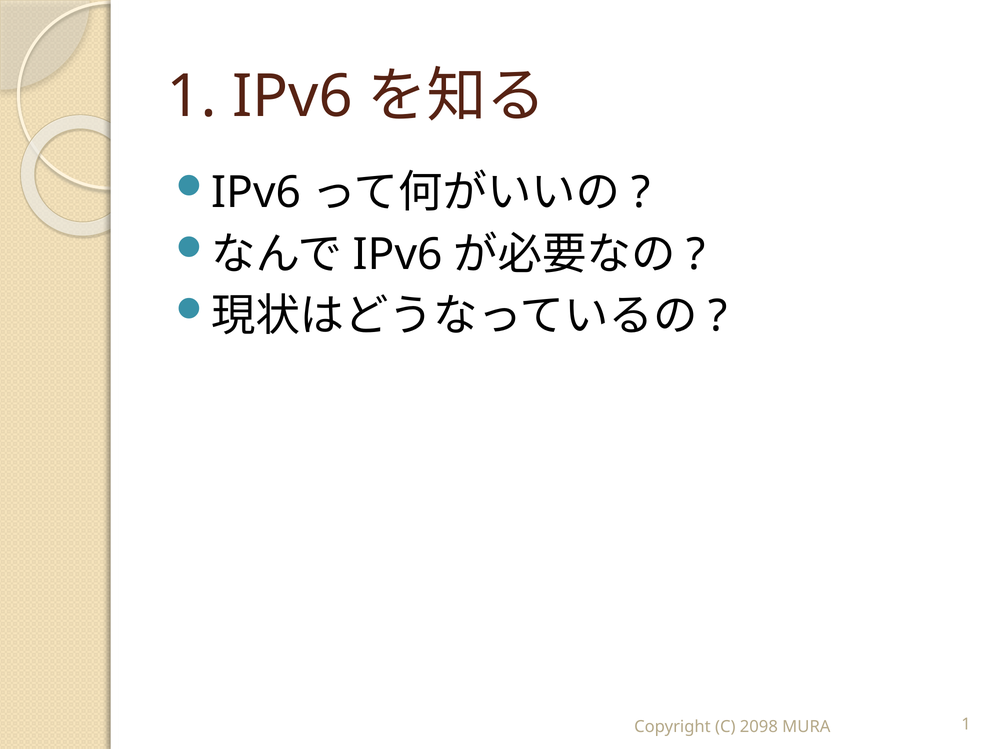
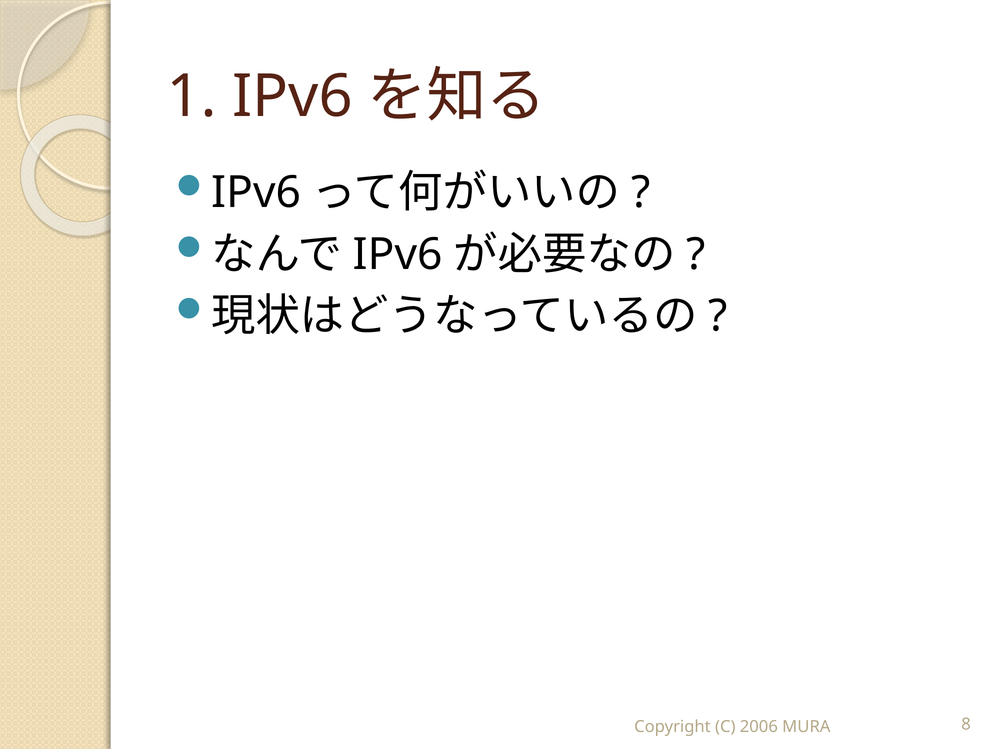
2098: 2098 -> 2006
MURA 1: 1 -> 8
